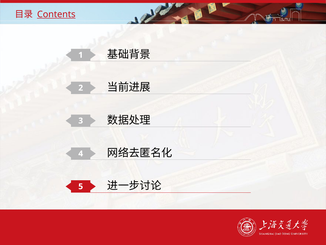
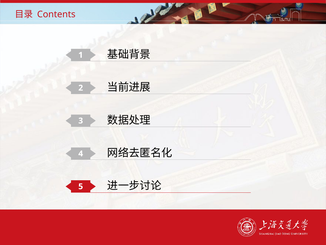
Contents underline: present -> none
